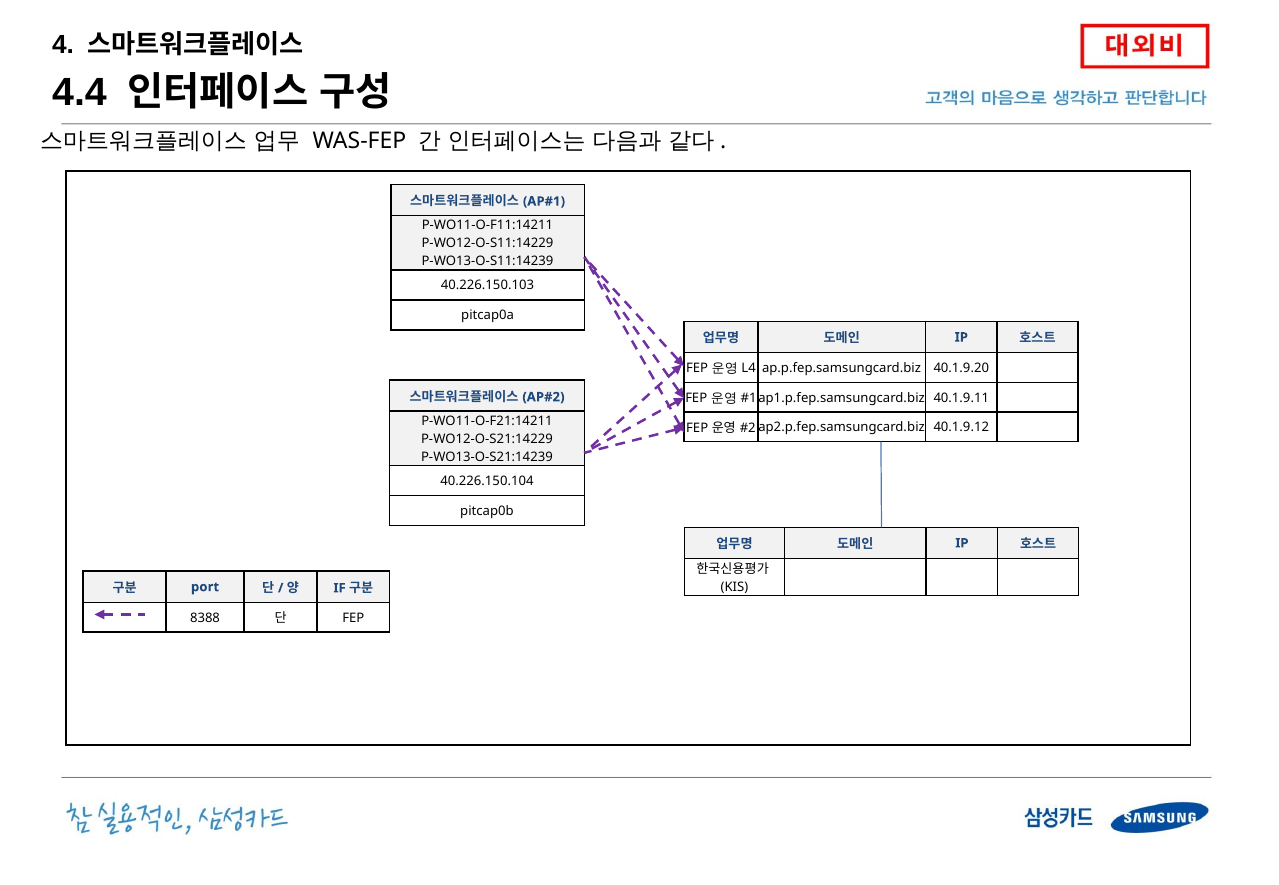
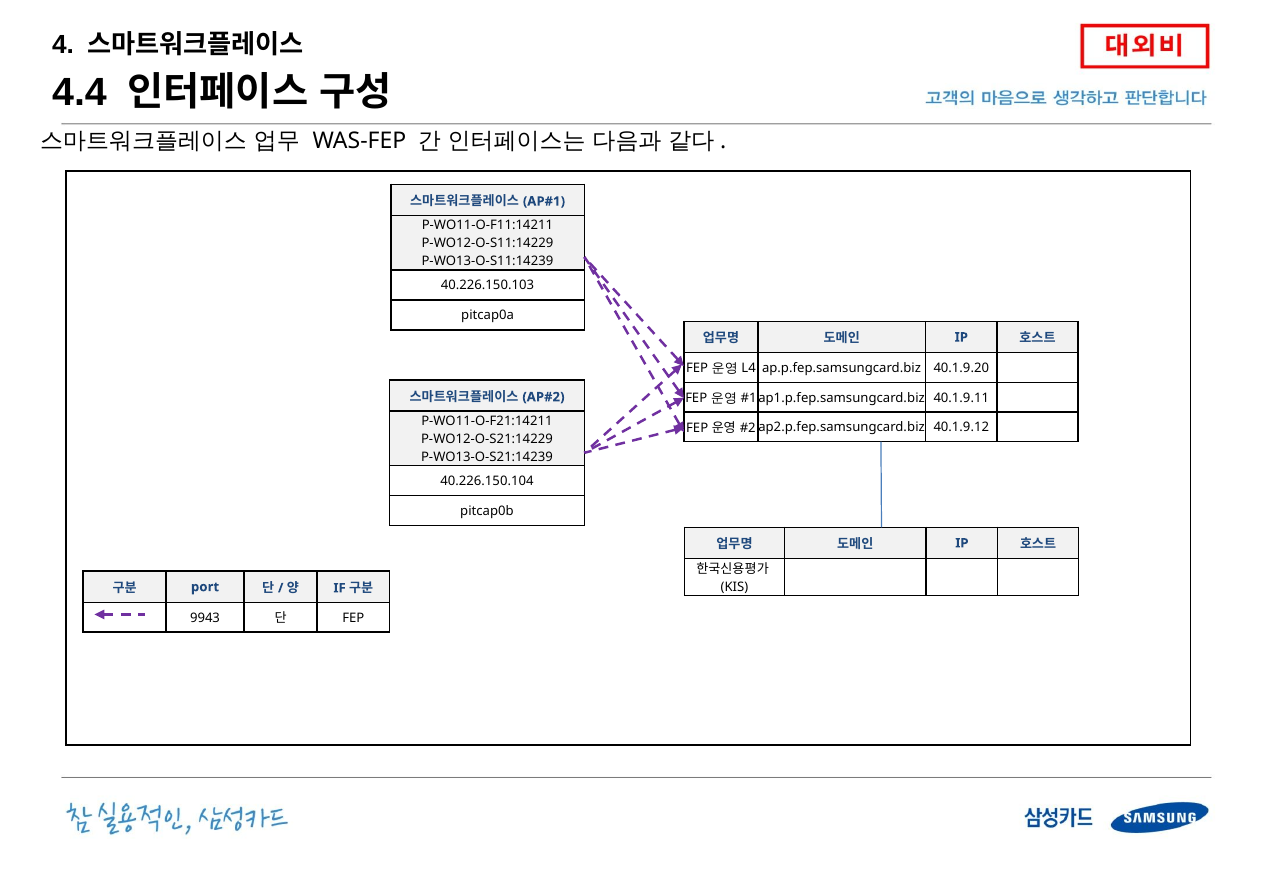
8388: 8388 -> 9943
